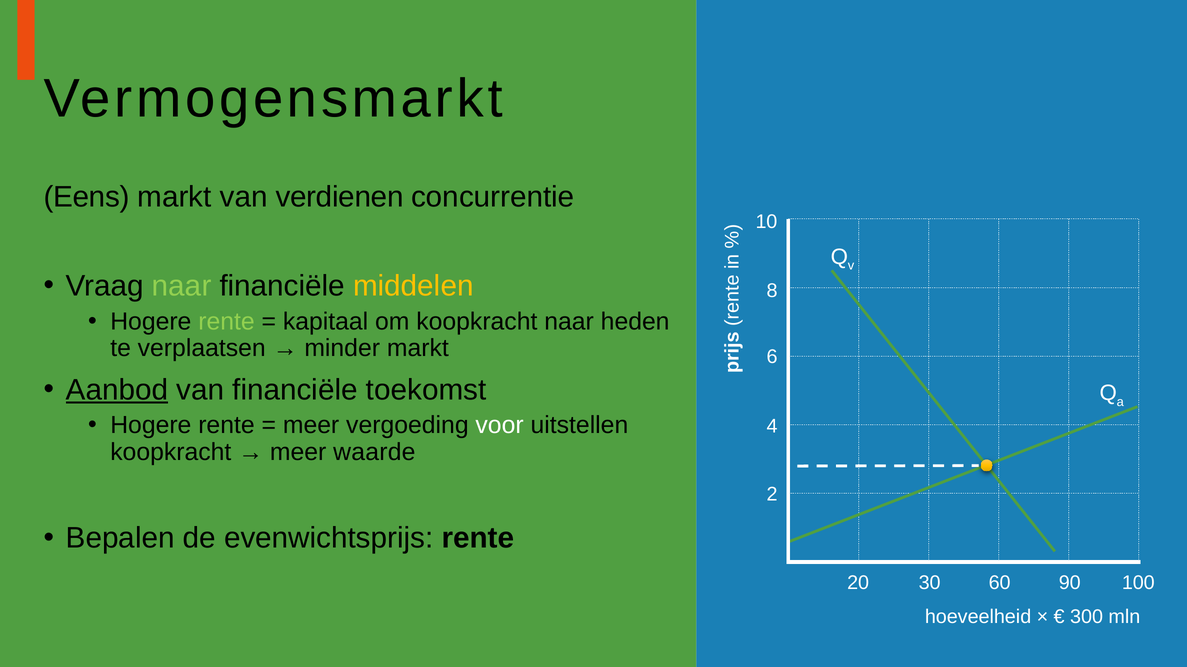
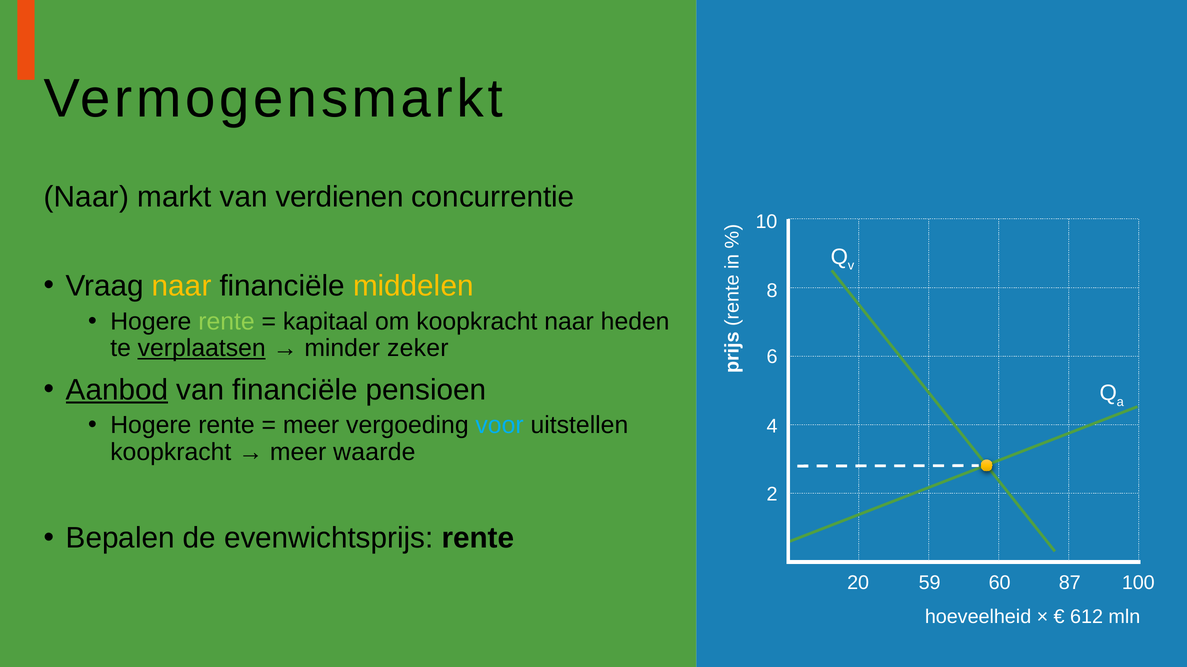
Eens at (87, 197): Eens -> Naar
naar at (182, 286) colour: light green -> yellow
verplaatsen underline: none -> present
minder markt: markt -> zeker
toekomst: toekomst -> pensioen
voor colour: white -> light blue
30: 30 -> 59
90: 90 -> 87
300: 300 -> 612
